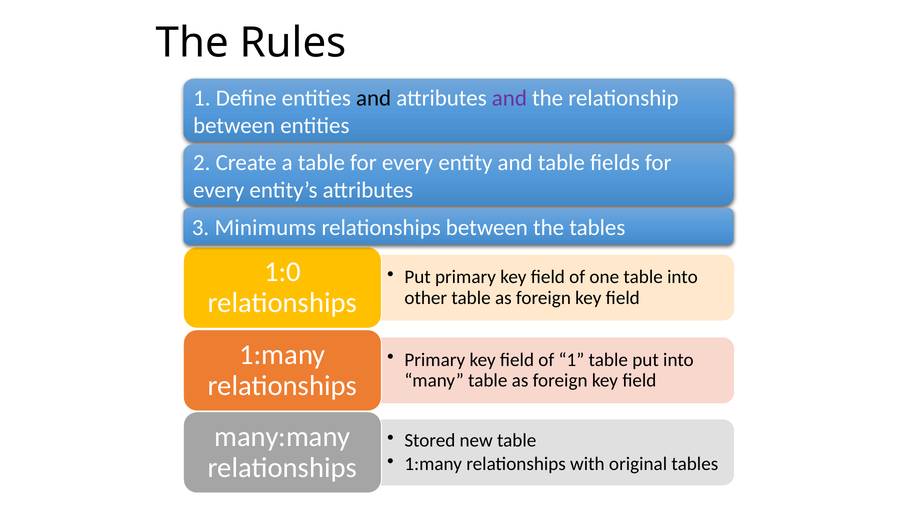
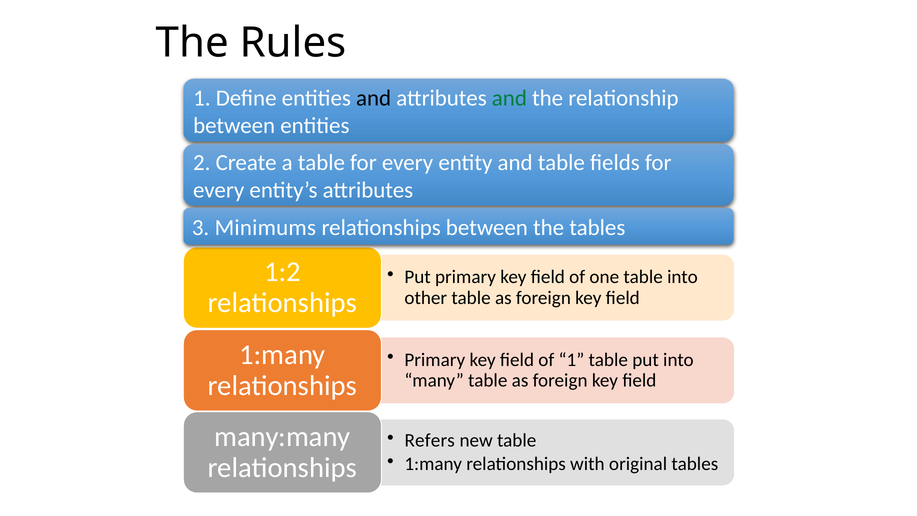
and at (509, 98) colour: purple -> green
1:0: 1:0 -> 1:2
Stored: Stored -> Refers
